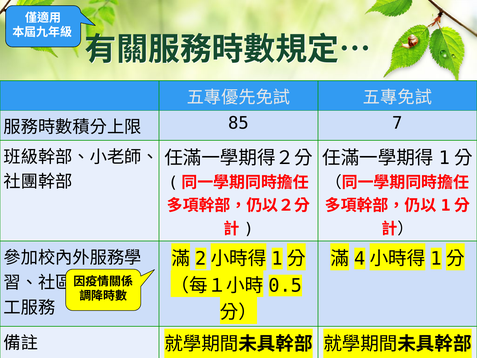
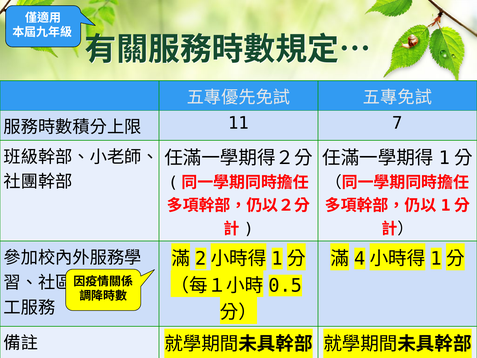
85: 85 -> 11
